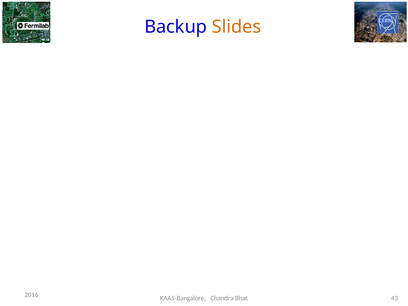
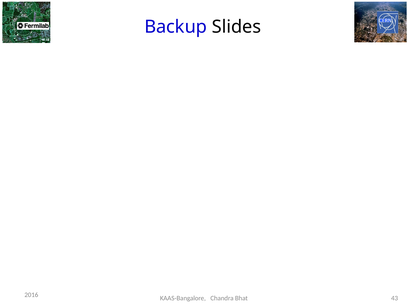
Slides colour: orange -> black
